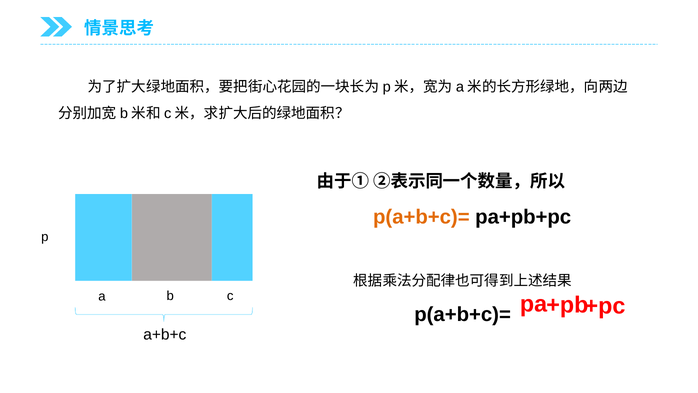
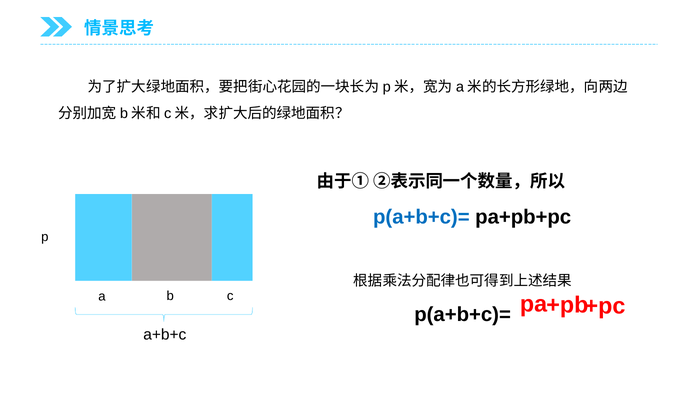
p(a+b+c)= at (421, 217) colour: orange -> blue
